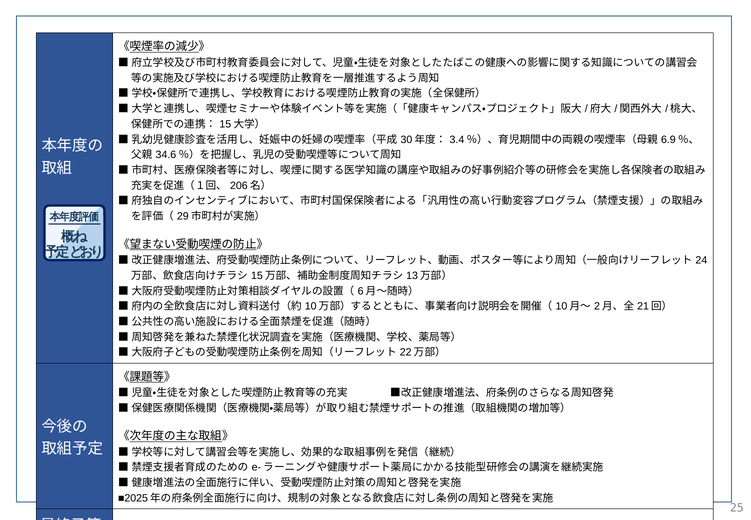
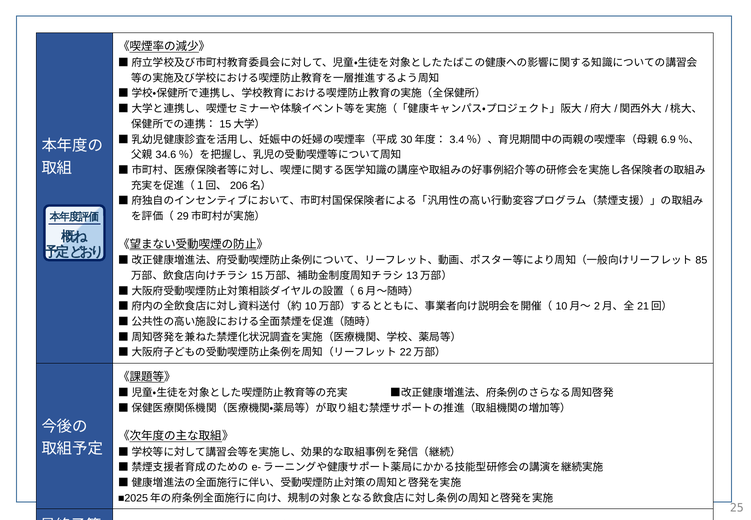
24: 24 -> 85
